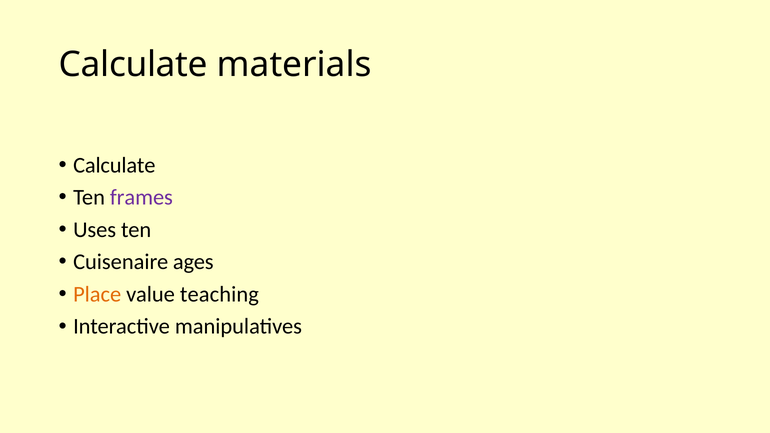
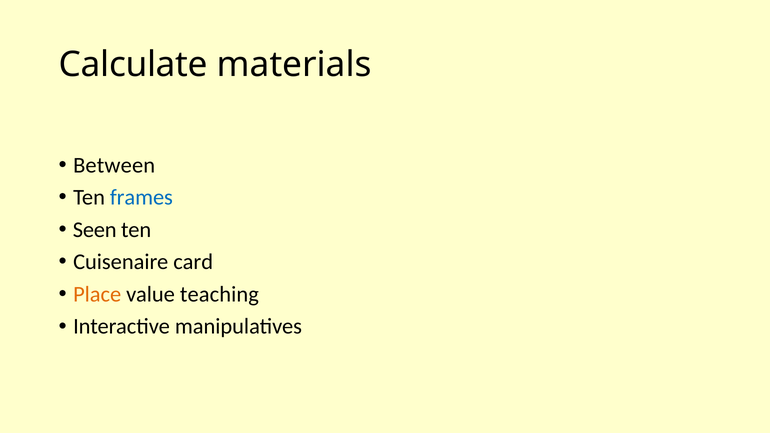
Calculate at (114, 165): Calculate -> Between
frames colour: purple -> blue
Uses: Uses -> Seen
ages: ages -> card
